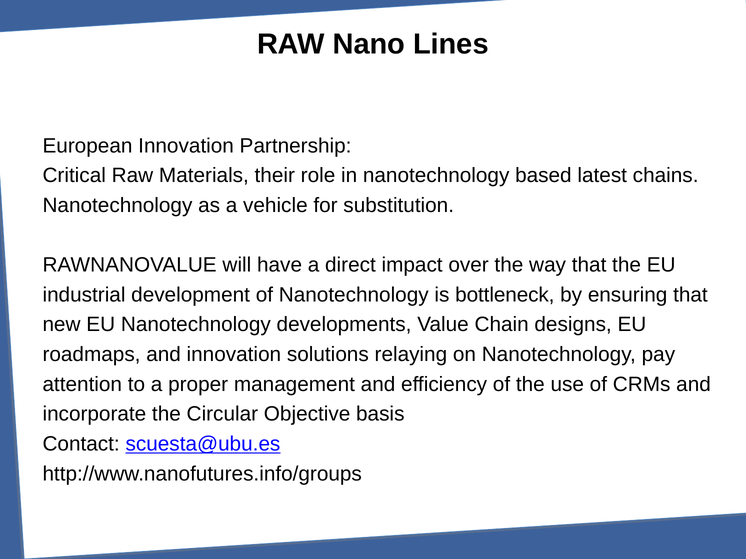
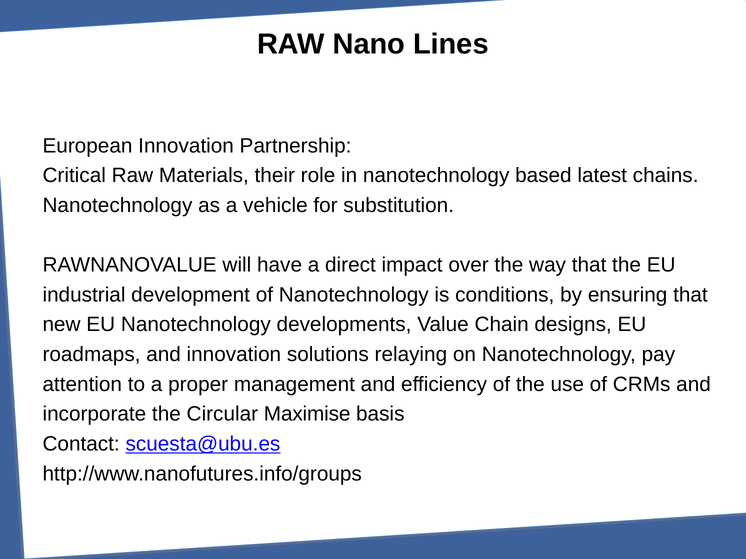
bottleneck: bottleneck -> conditions
Objective: Objective -> Maximise
